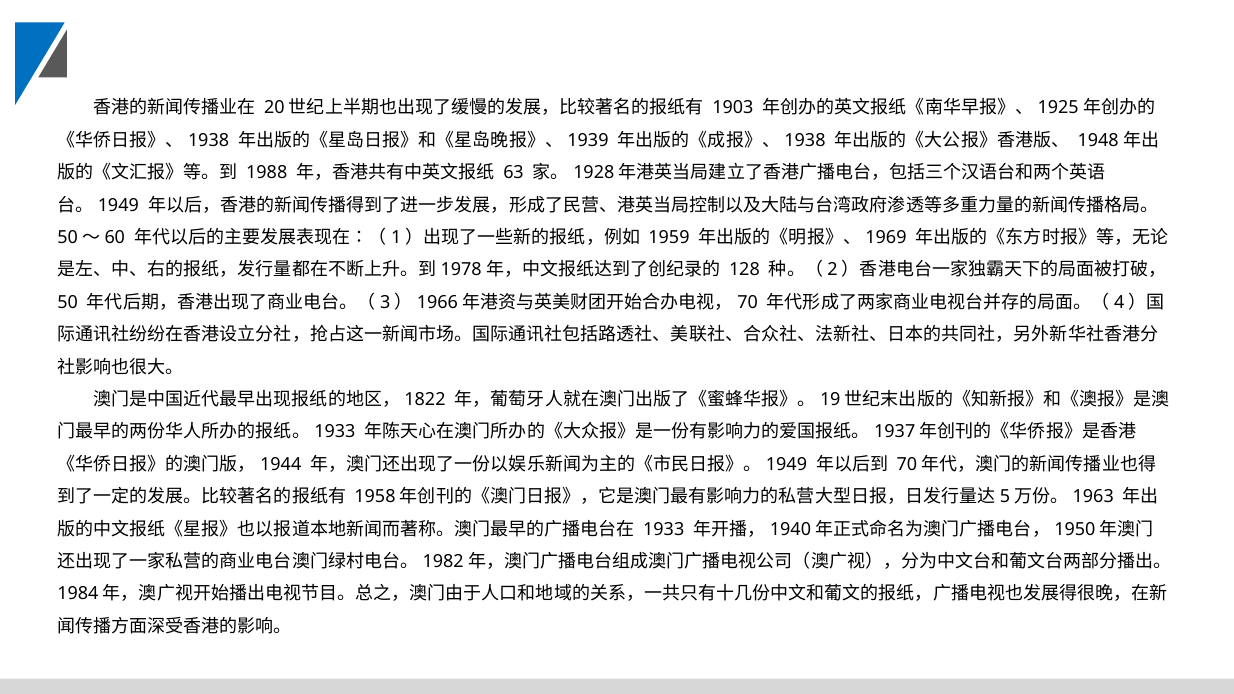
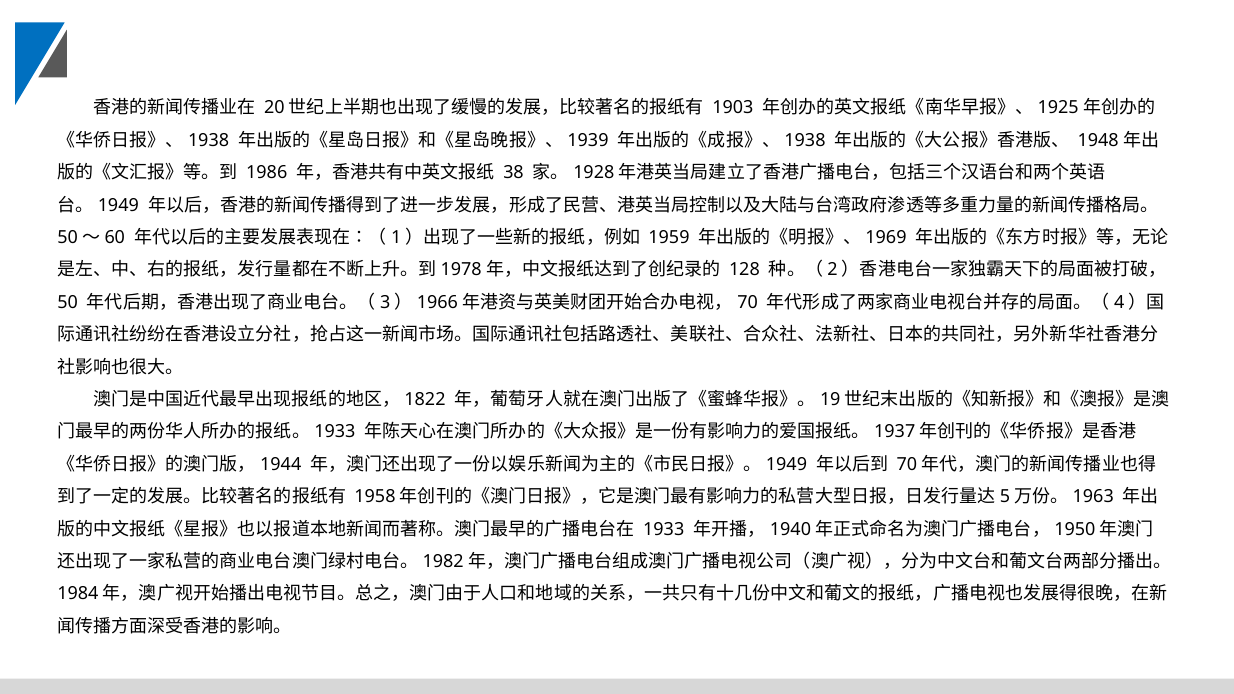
1988: 1988 -> 1986
63: 63 -> 38
